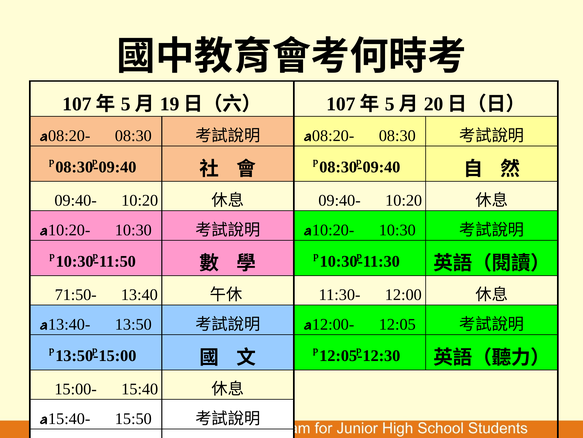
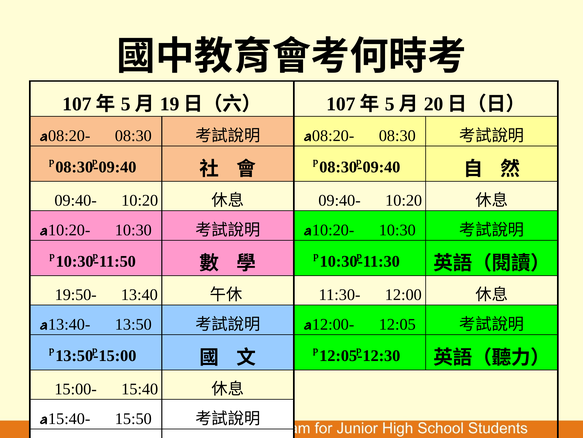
71:50-: 71:50- -> 19:50-
